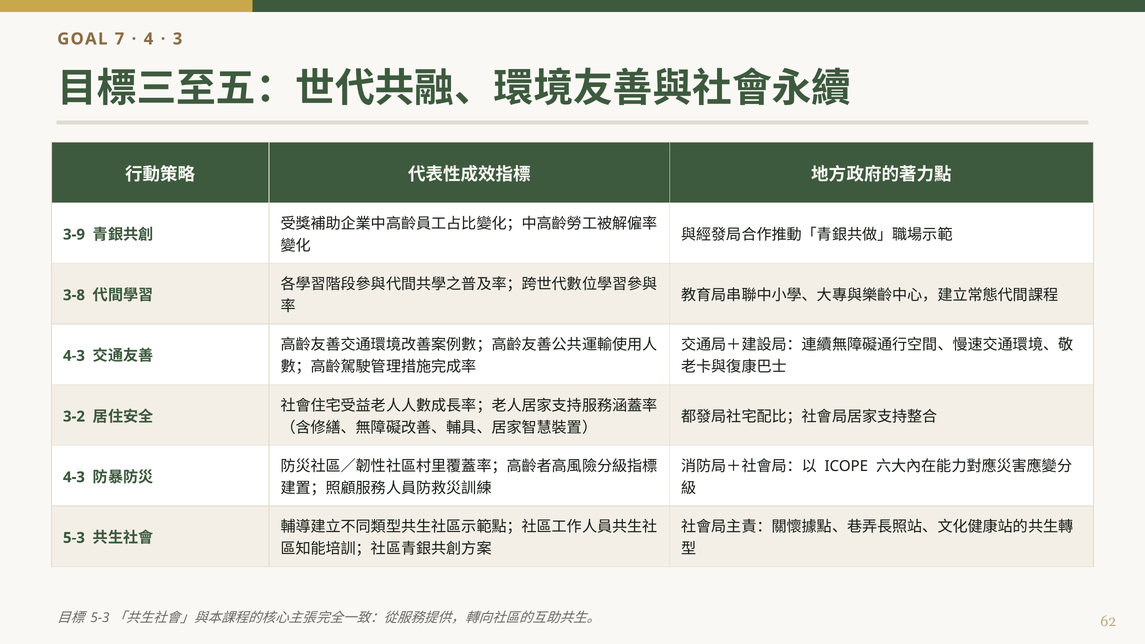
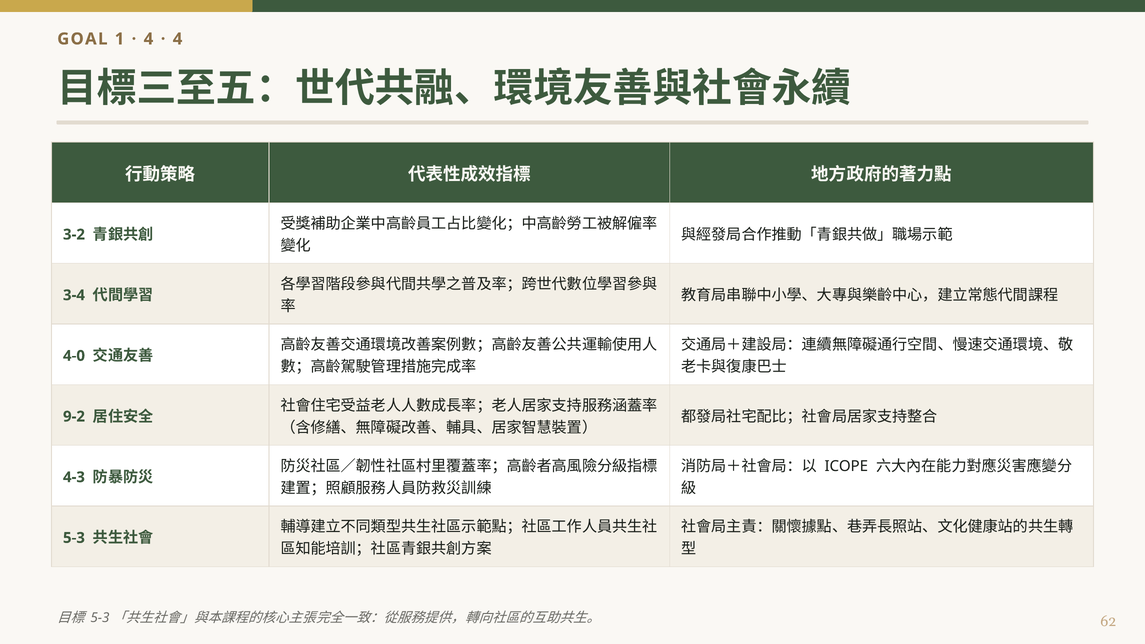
7: 7 -> 1
3 at (178, 39): 3 -> 4
3-9: 3-9 -> 3-2
3-8: 3-8 -> 3-4
4-3 at (74, 356): 4-3 -> 4-0
3-2: 3-2 -> 9-2
